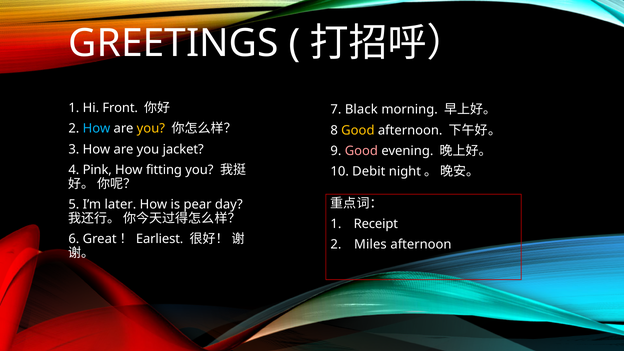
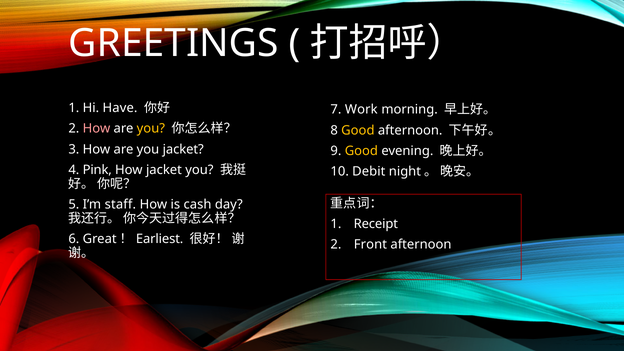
Front: Front -> Have
Black: Black -> Work
How at (96, 129) colour: light blue -> pink
Good at (361, 151) colour: pink -> yellow
How fitting: fitting -> jacket
later: later -> staff
pear: pear -> cash
Miles: Miles -> Front
